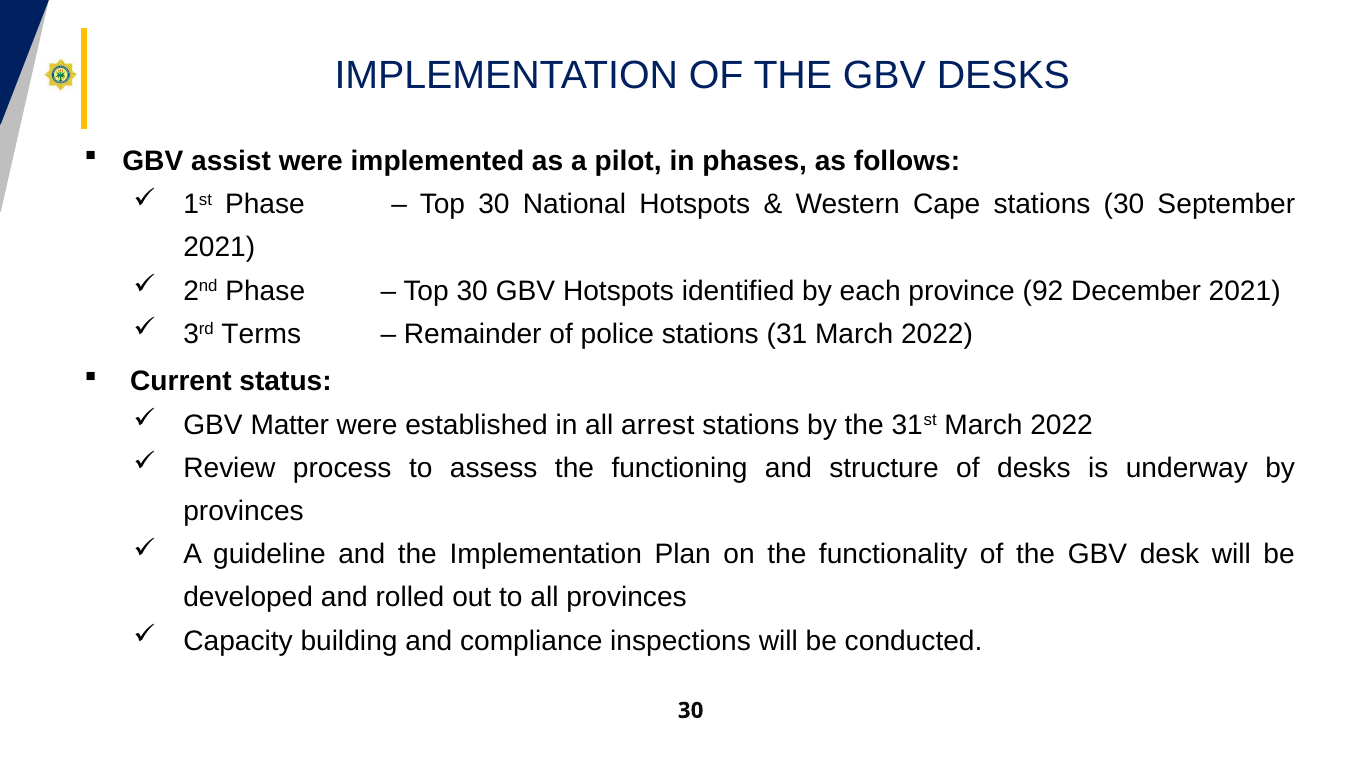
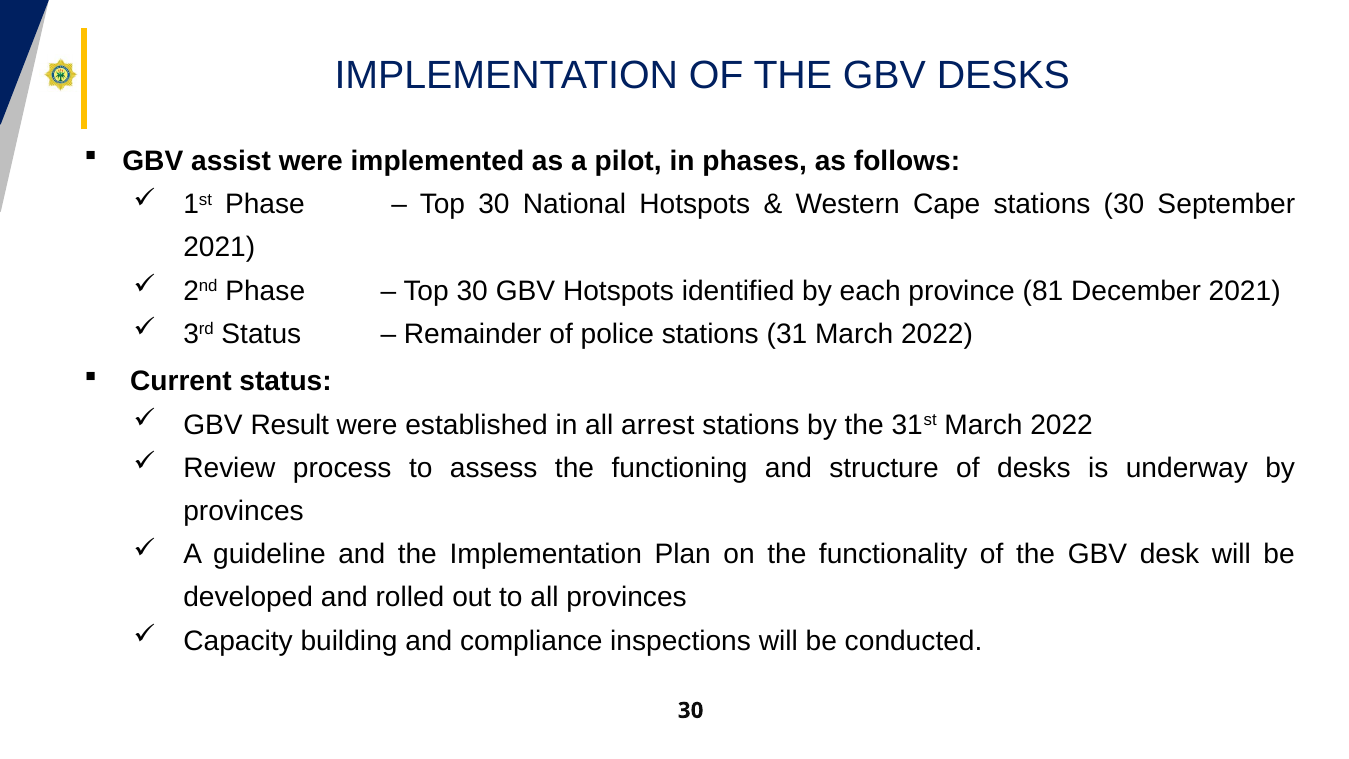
92: 92 -> 81
3rd Terms: Terms -> Status
Matter: Matter -> Result
